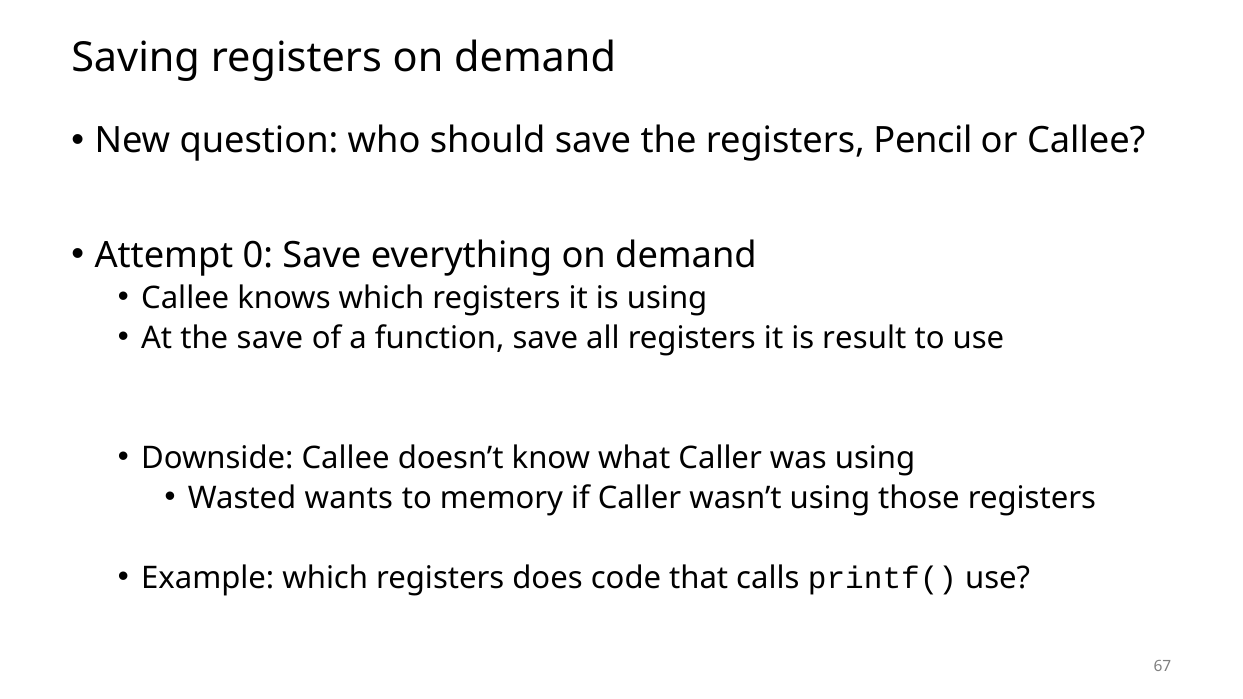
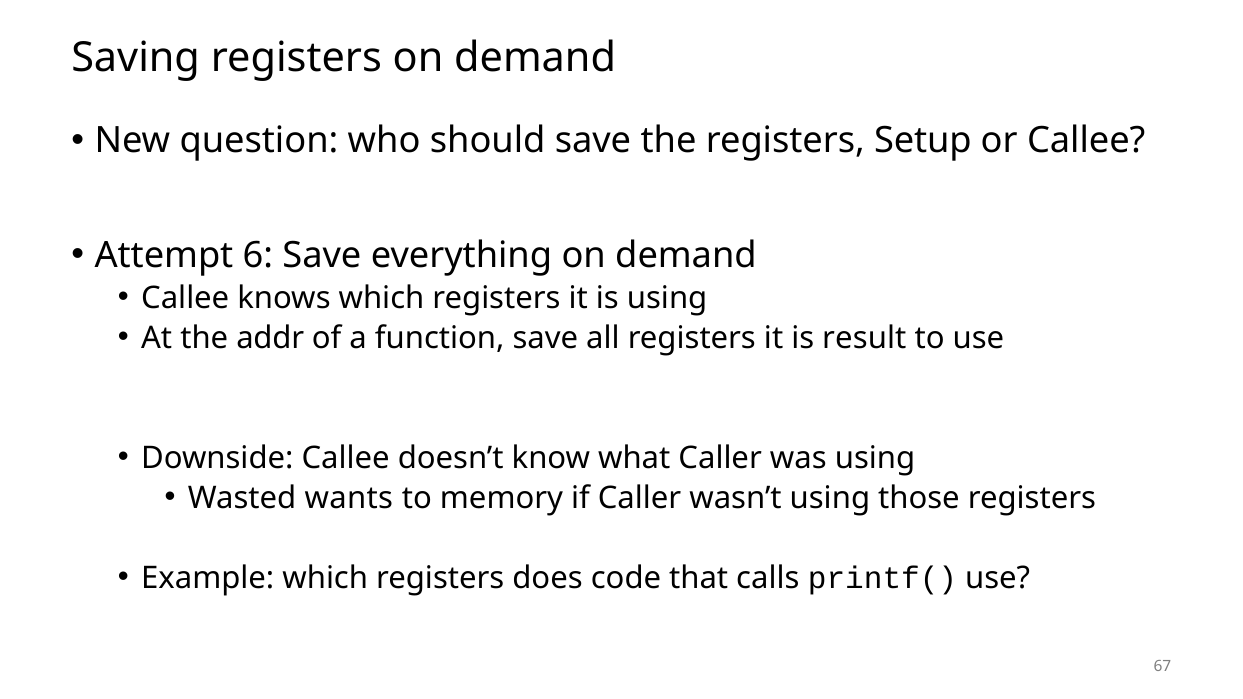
Pencil: Pencil -> Setup
0: 0 -> 6
the save: save -> addr
